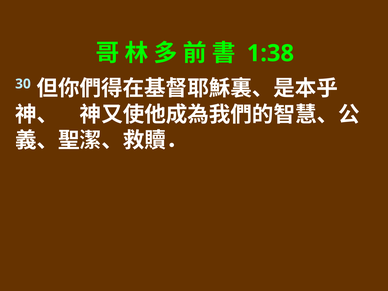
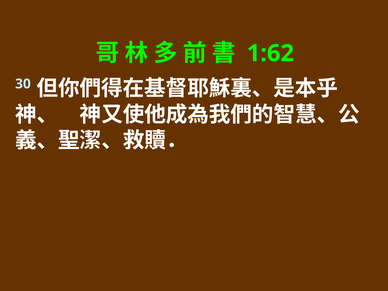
1:38: 1:38 -> 1:62
